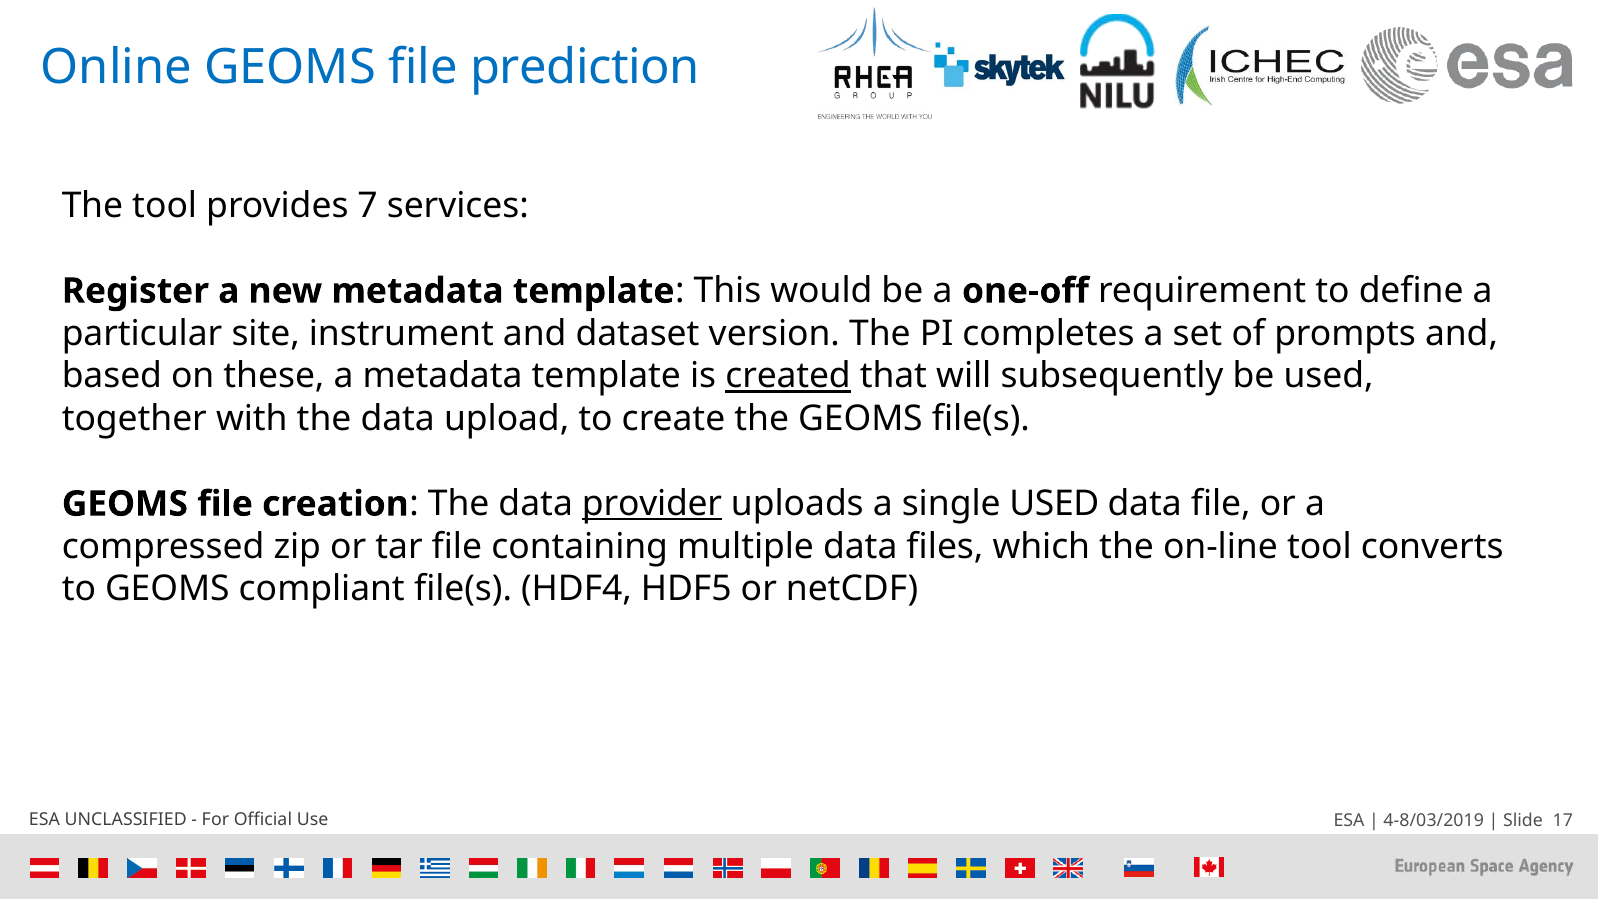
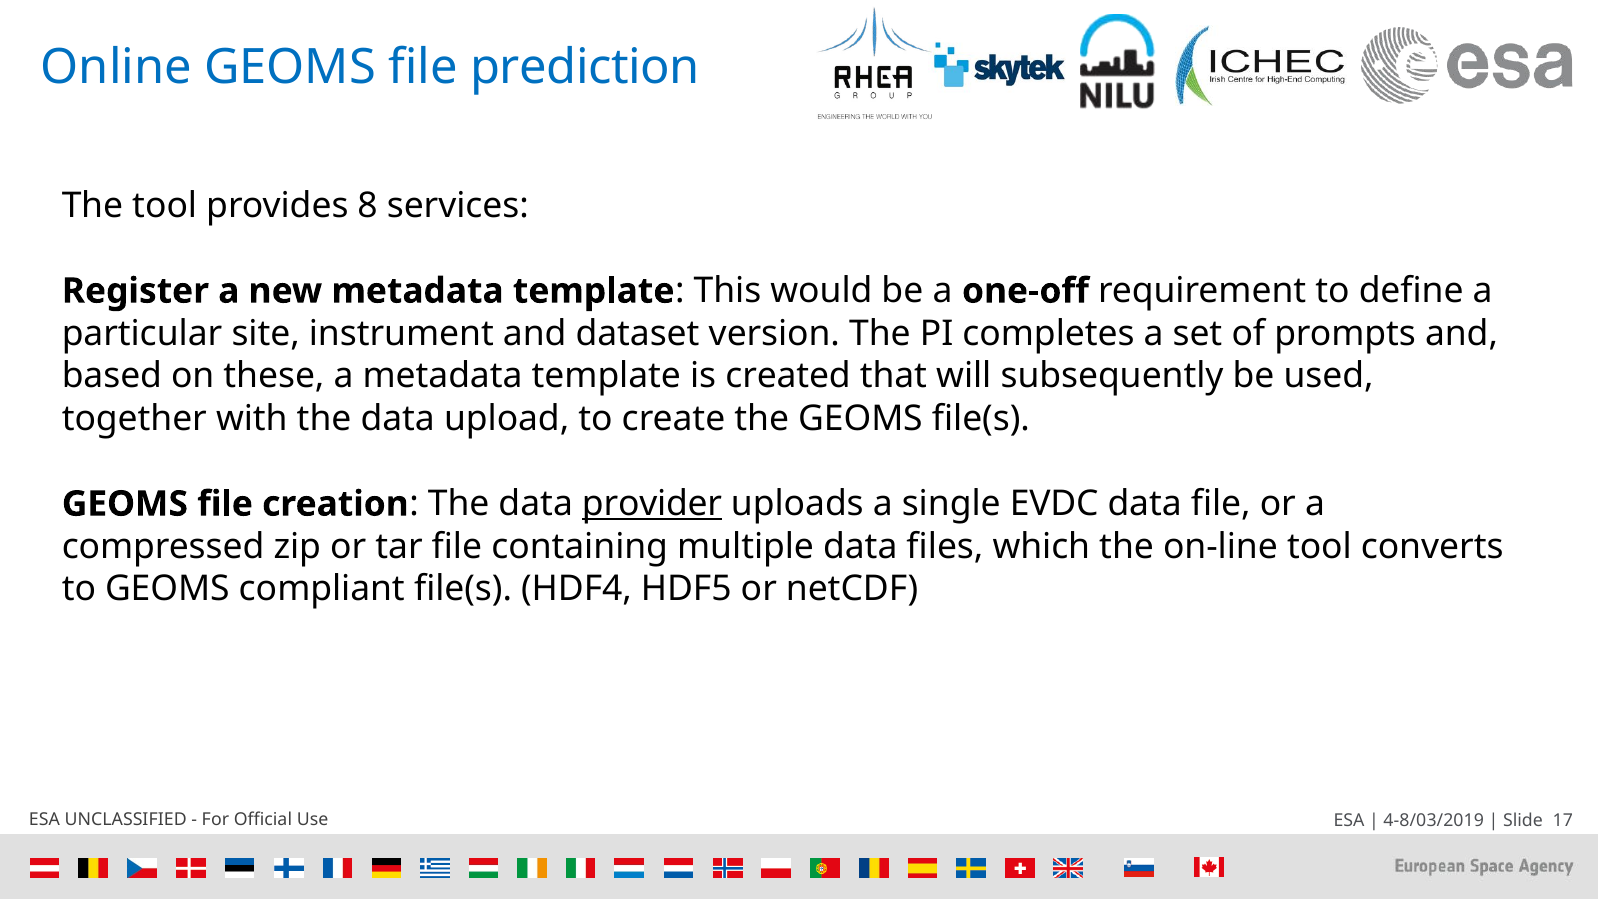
7: 7 -> 8
created underline: present -> none
single USED: USED -> EVDC
